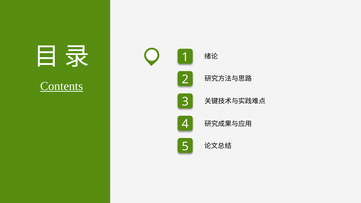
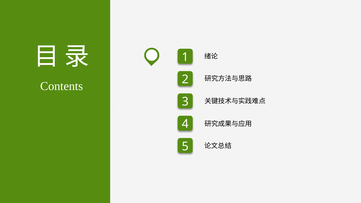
Contents underline: present -> none
